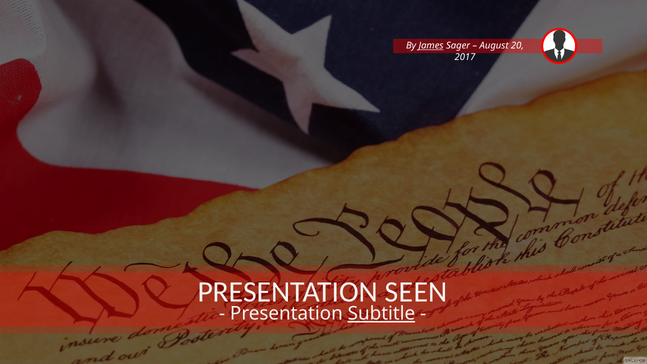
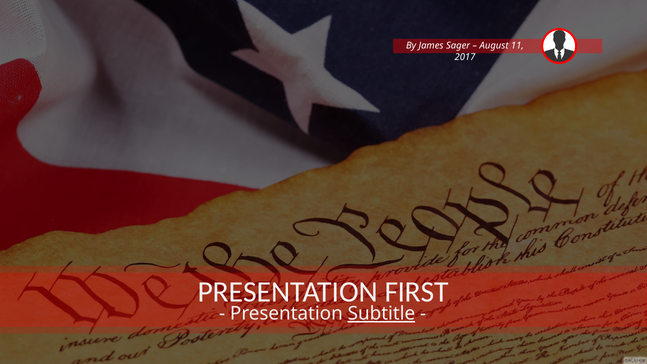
James underline: present -> none
20: 20 -> 11
SEEN: SEEN -> FIRST
